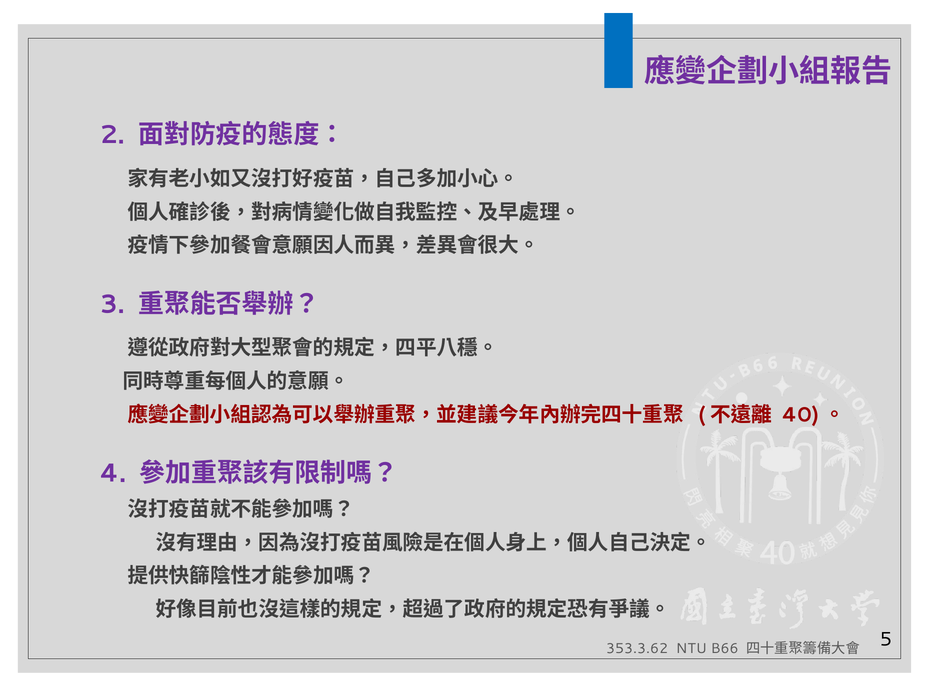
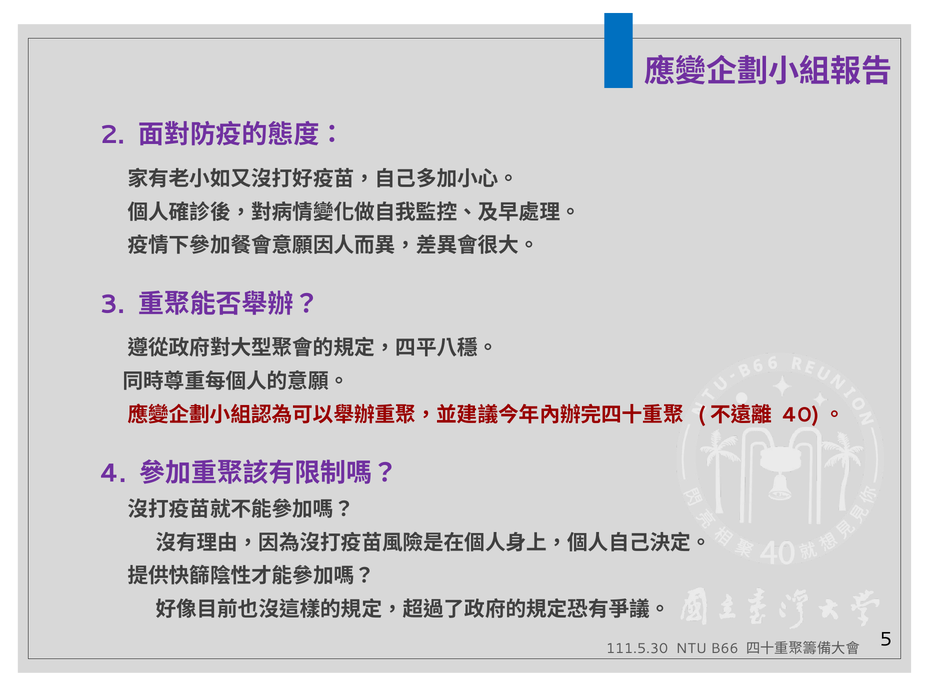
353.3.62: 353.3.62 -> 111.5.30
